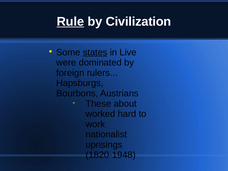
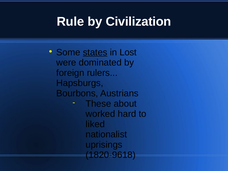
Rule underline: present -> none
Live: Live -> Lost
work: work -> liked
1820-1948: 1820-1948 -> 1820-9618
